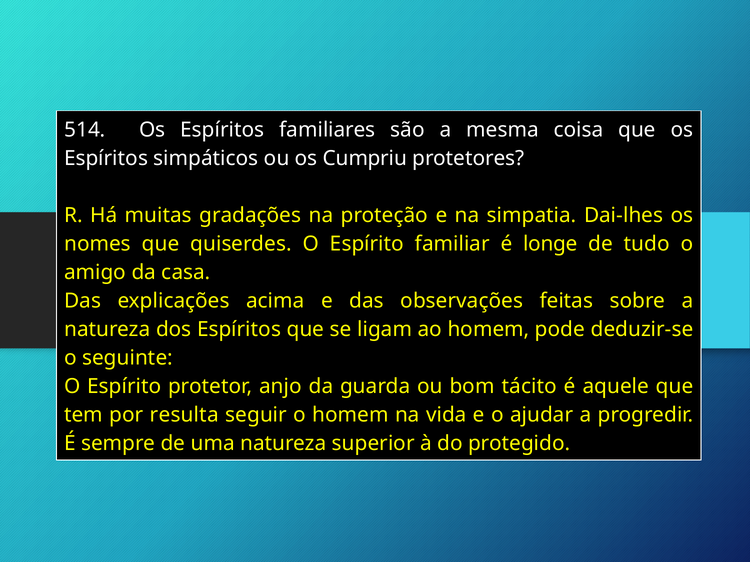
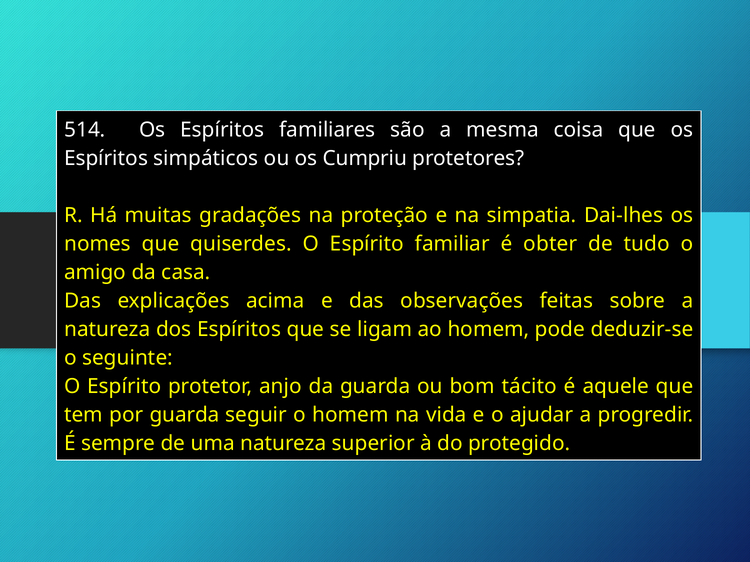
longe: longe -> obter
por resulta: resulta -> guarda
